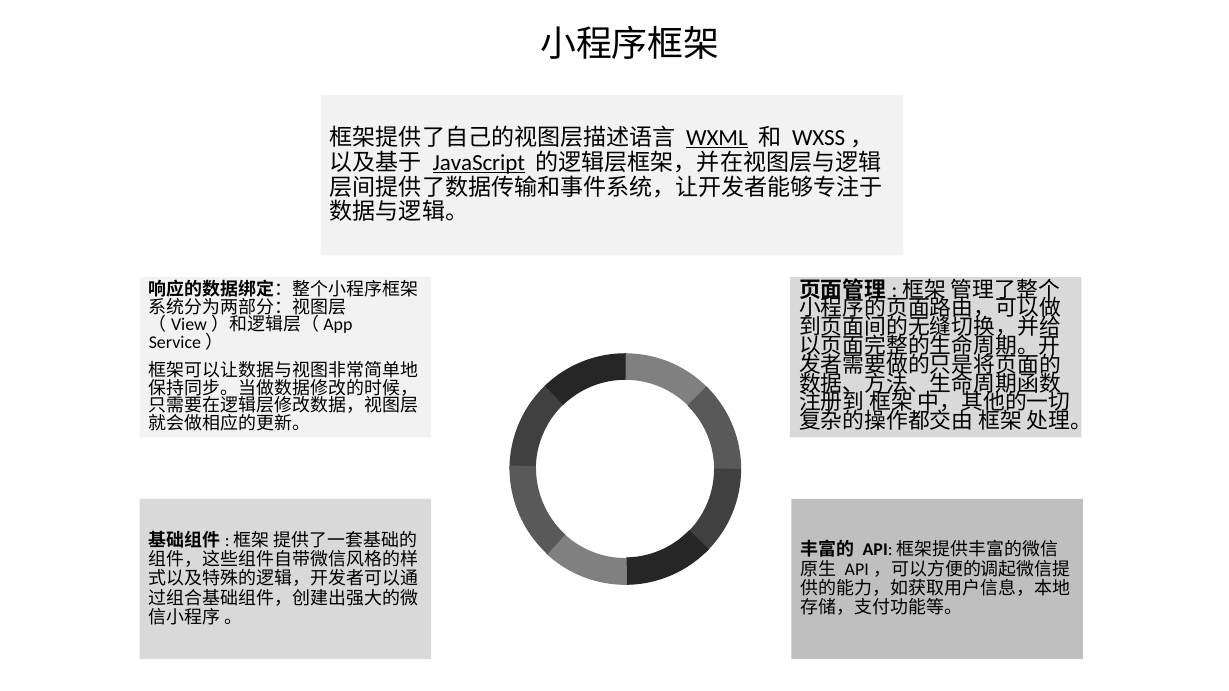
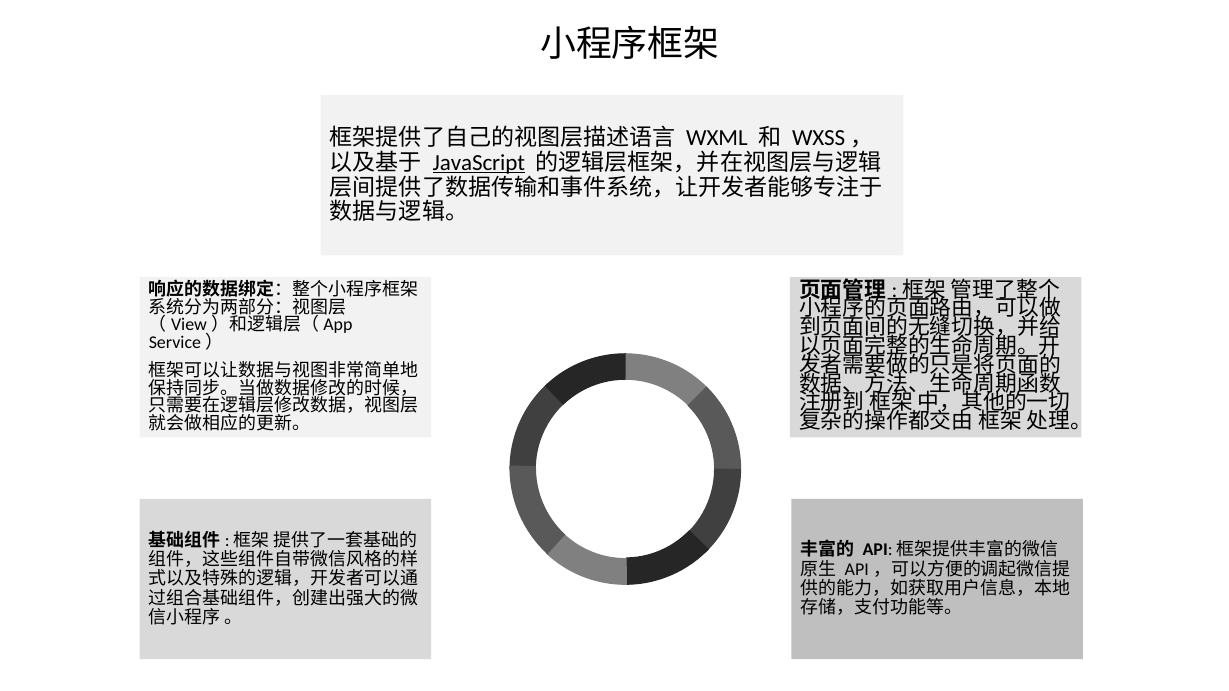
WXML underline: present -> none
